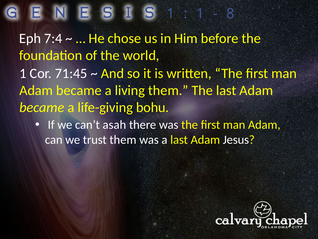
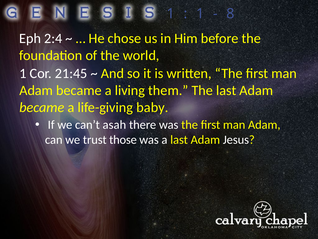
7:4: 7:4 -> 2:4
71:45: 71:45 -> 21:45
bohu: bohu -> baby
trust them: them -> those
